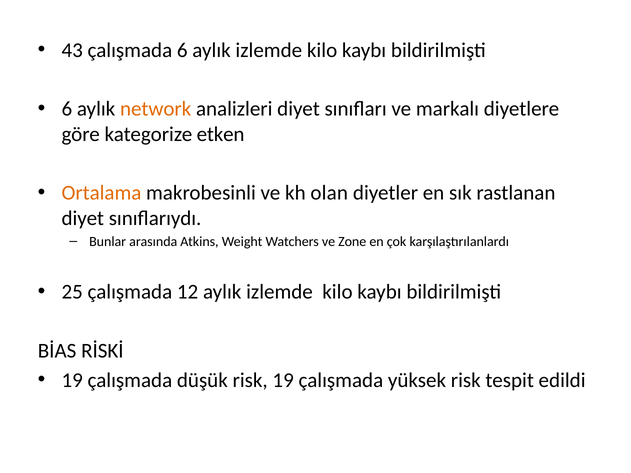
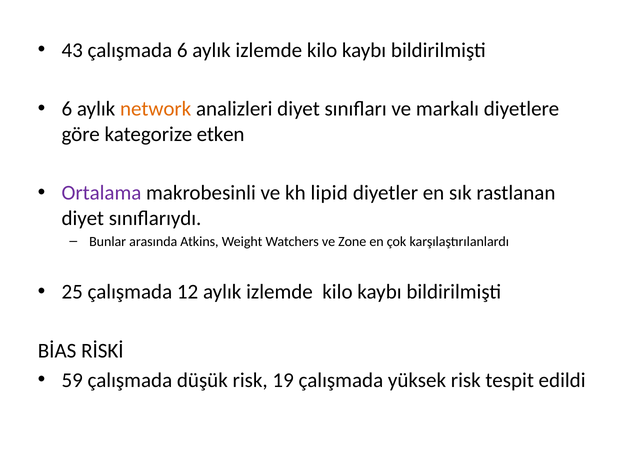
Ortalama colour: orange -> purple
olan: olan -> lipid
19 at (72, 380): 19 -> 59
